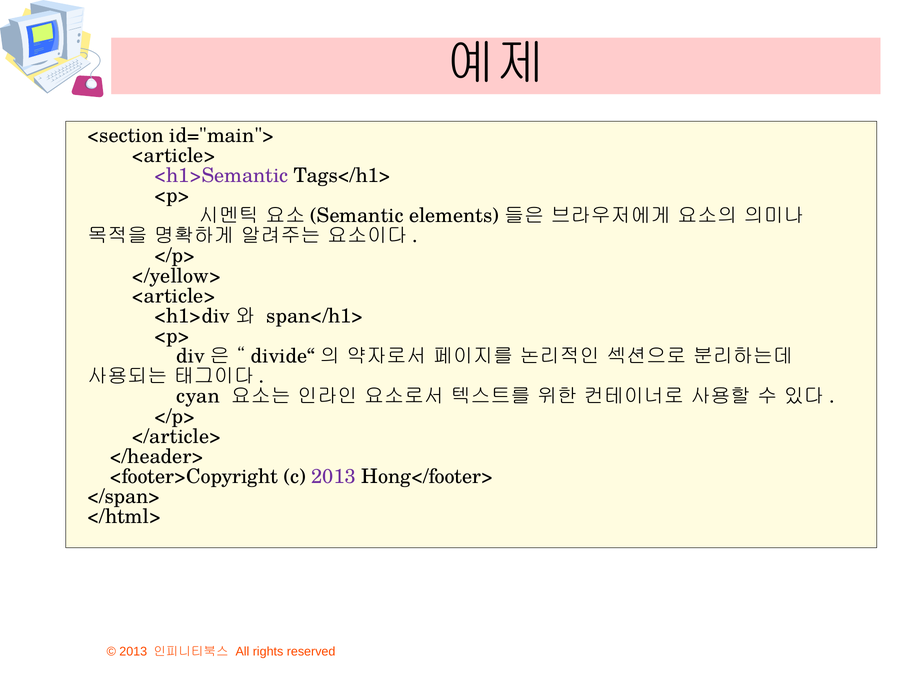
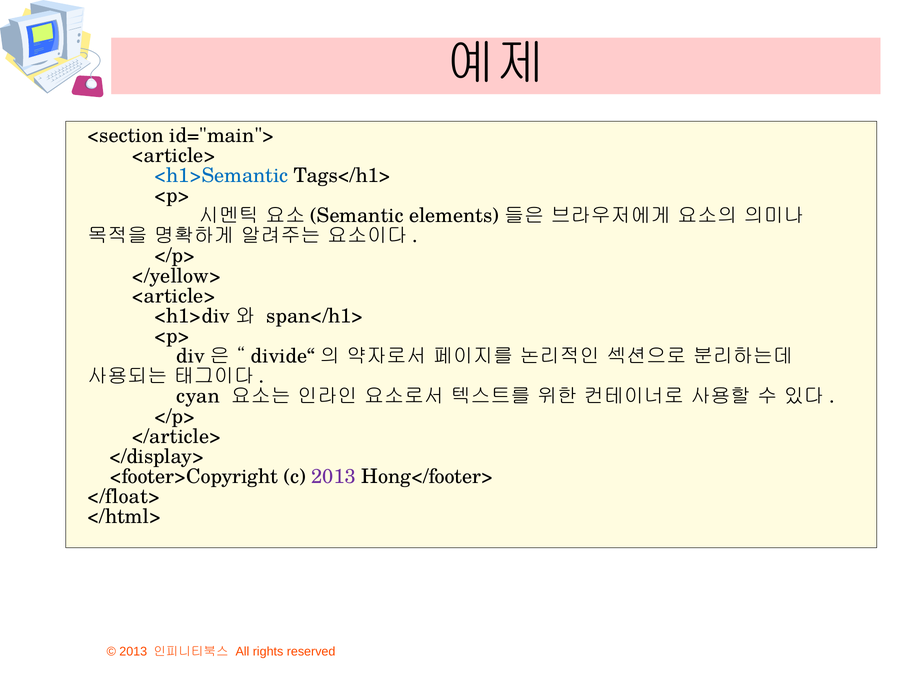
<h1>Semantic colour: purple -> blue
</header>: </header> -> </display>
</span>: </span> -> </float>
